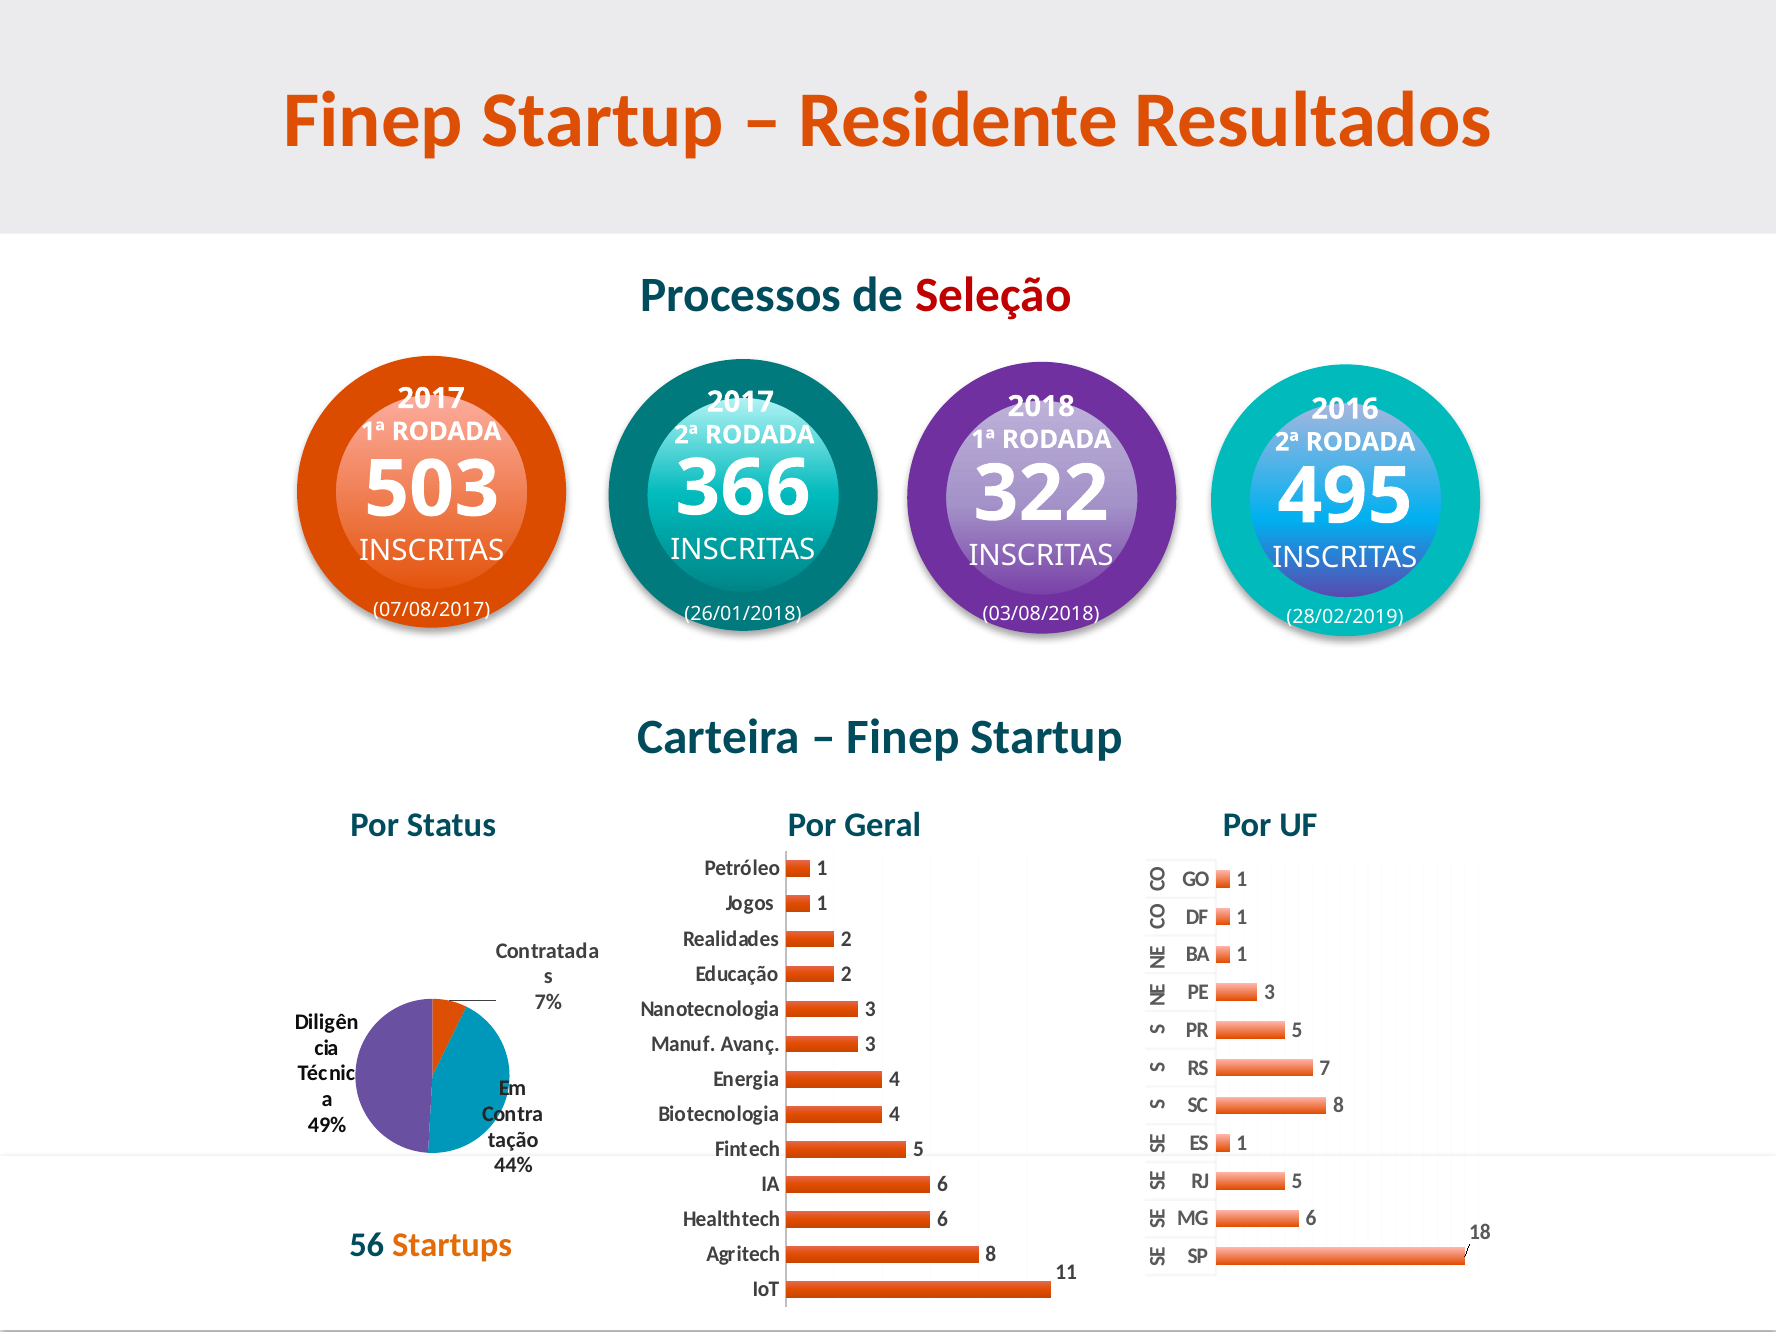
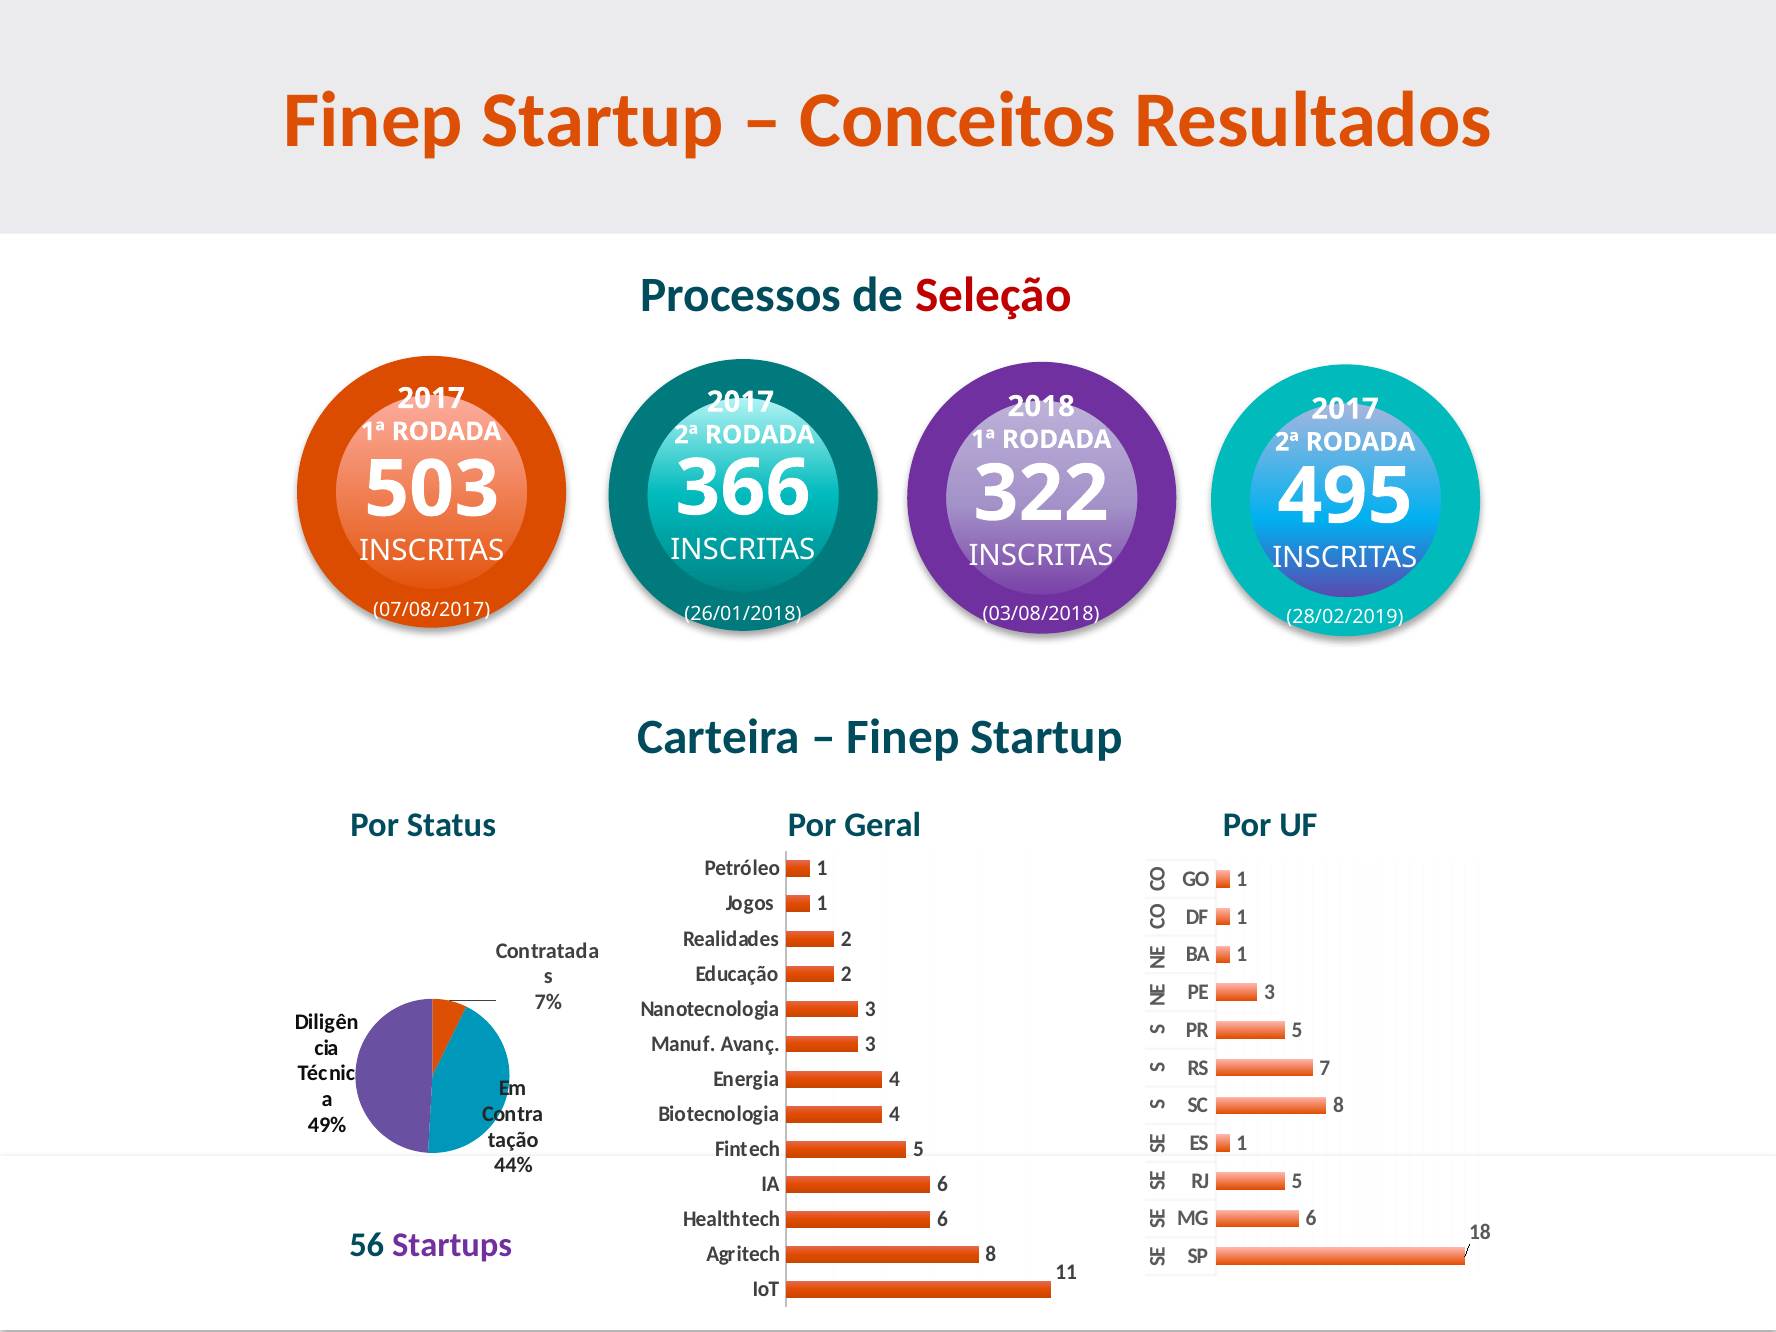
Residente: Residente -> Conceitos
2016 at (1345, 409): 2016 -> 2017
Startups colour: orange -> purple
